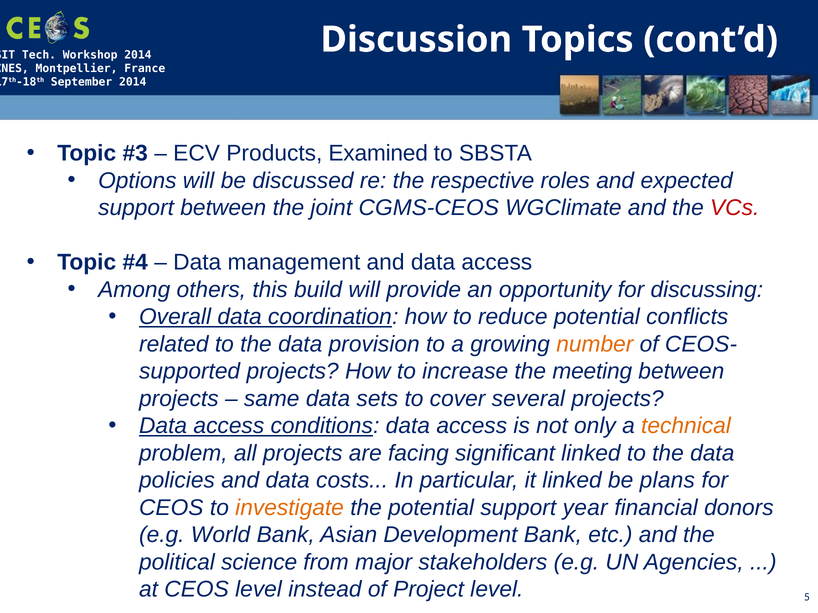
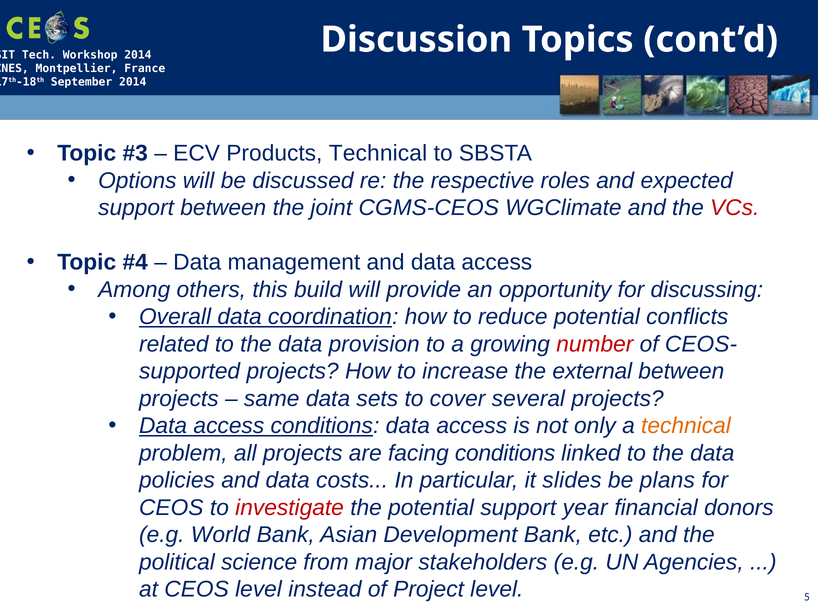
Products Examined: Examined -> Technical
number colour: orange -> red
meeting: meeting -> external
facing significant: significant -> conditions
it linked: linked -> slides
investigate colour: orange -> red
